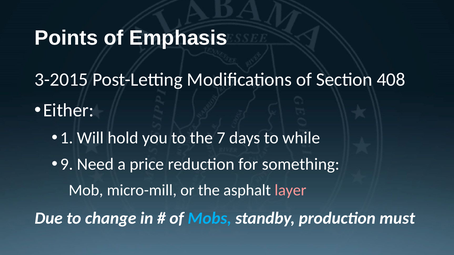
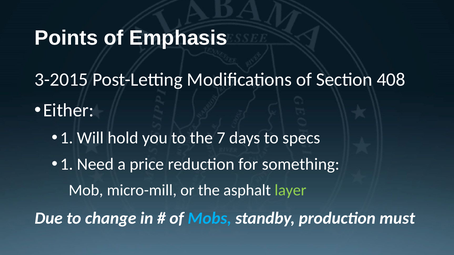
while: while -> specs
9 at (67, 164): 9 -> 1
layer colour: pink -> light green
